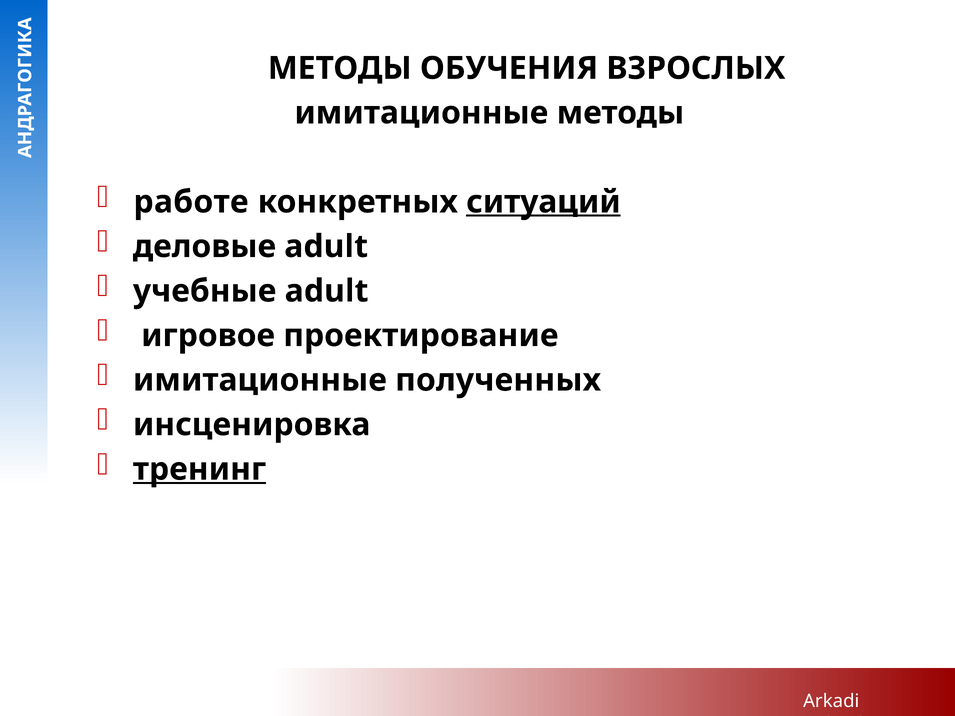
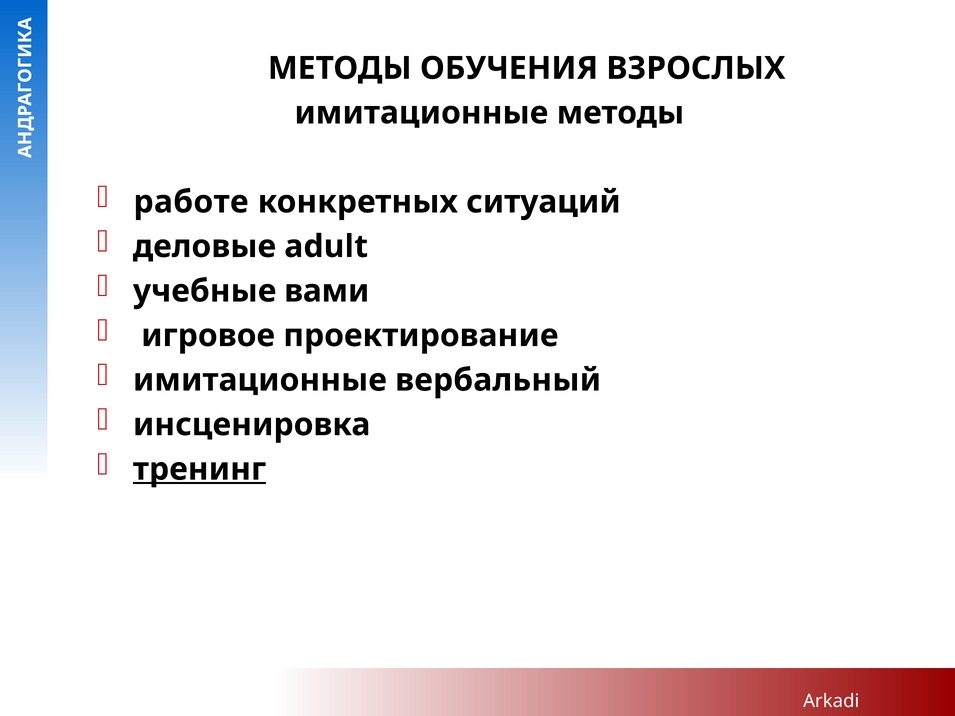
ситуаций underline: present -> none
учебные adult: adult -> вами
полученных: полученных -> вербальный
